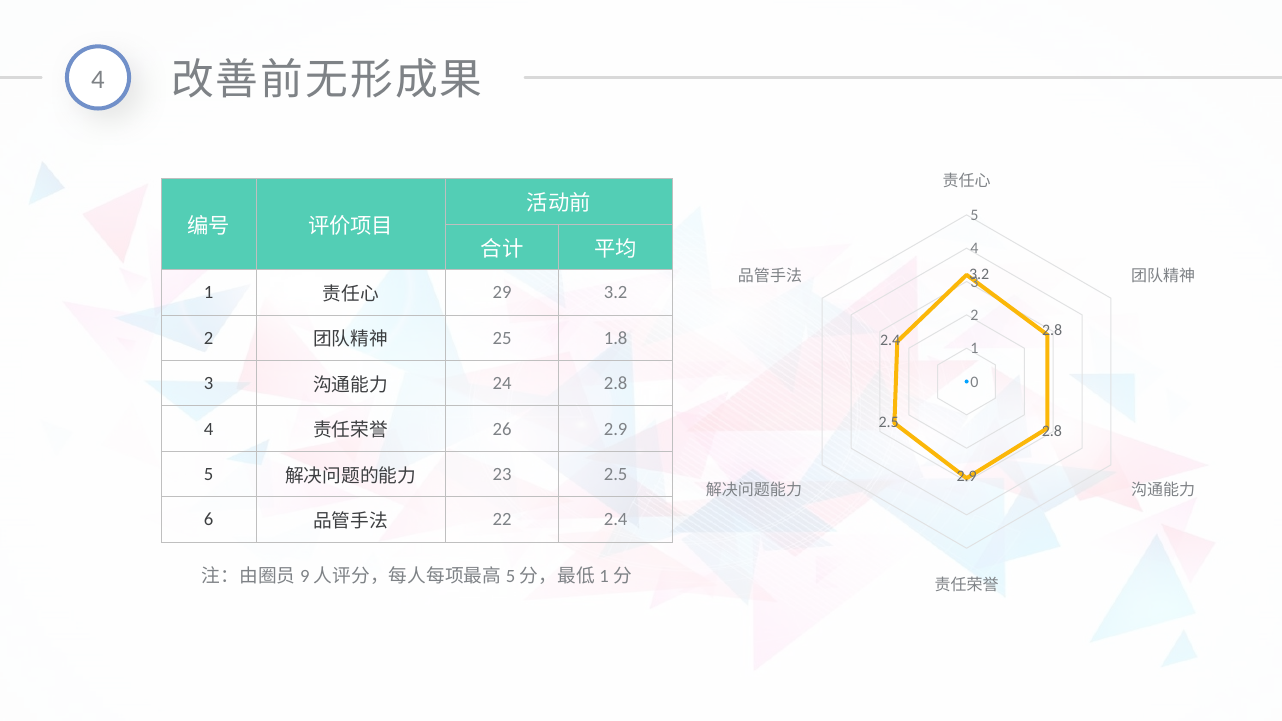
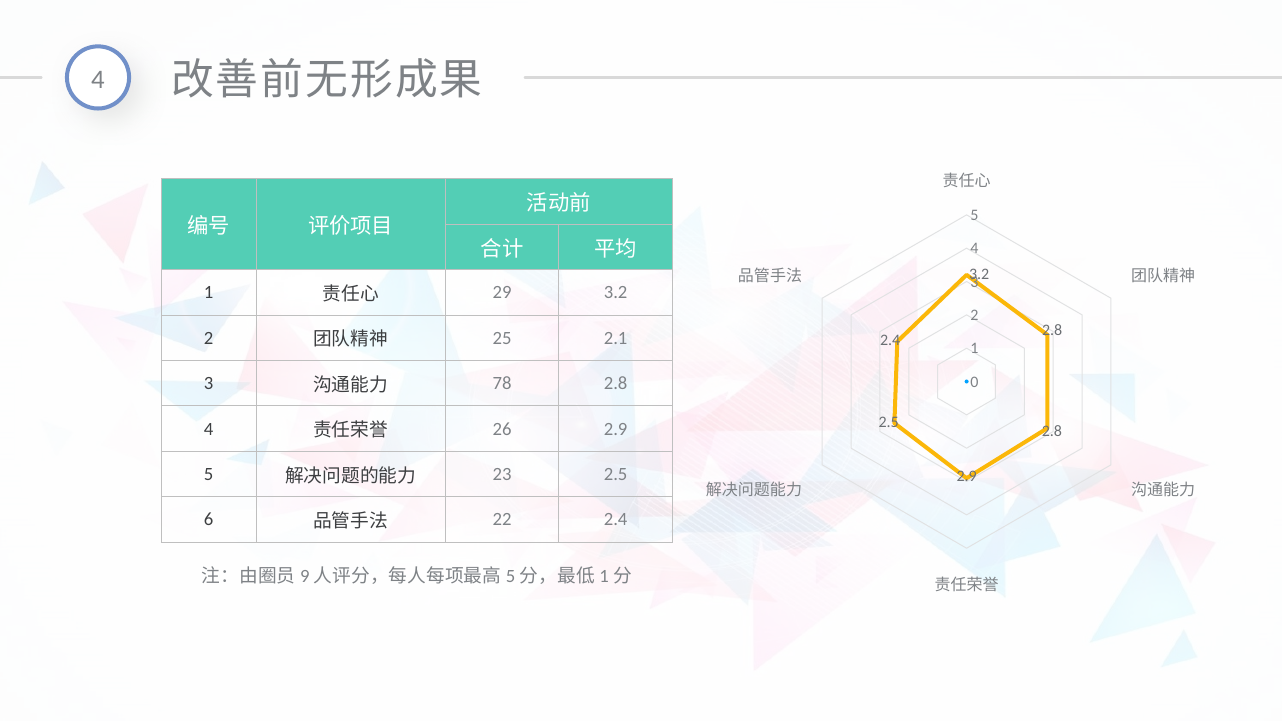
1.8: 1.8 -> 2.1
24: 24 -> 78
